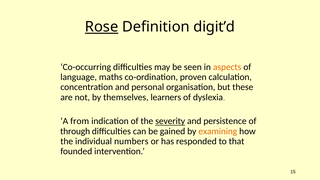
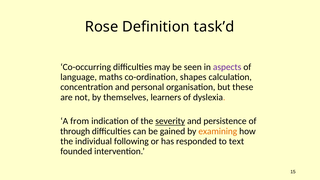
Rose underline: present -> none
digit’d: digit’d -> task’d
aspects colour: orange -> purple
proven: proven -> shapes
numbers: numbers -> following
that: that -> text
